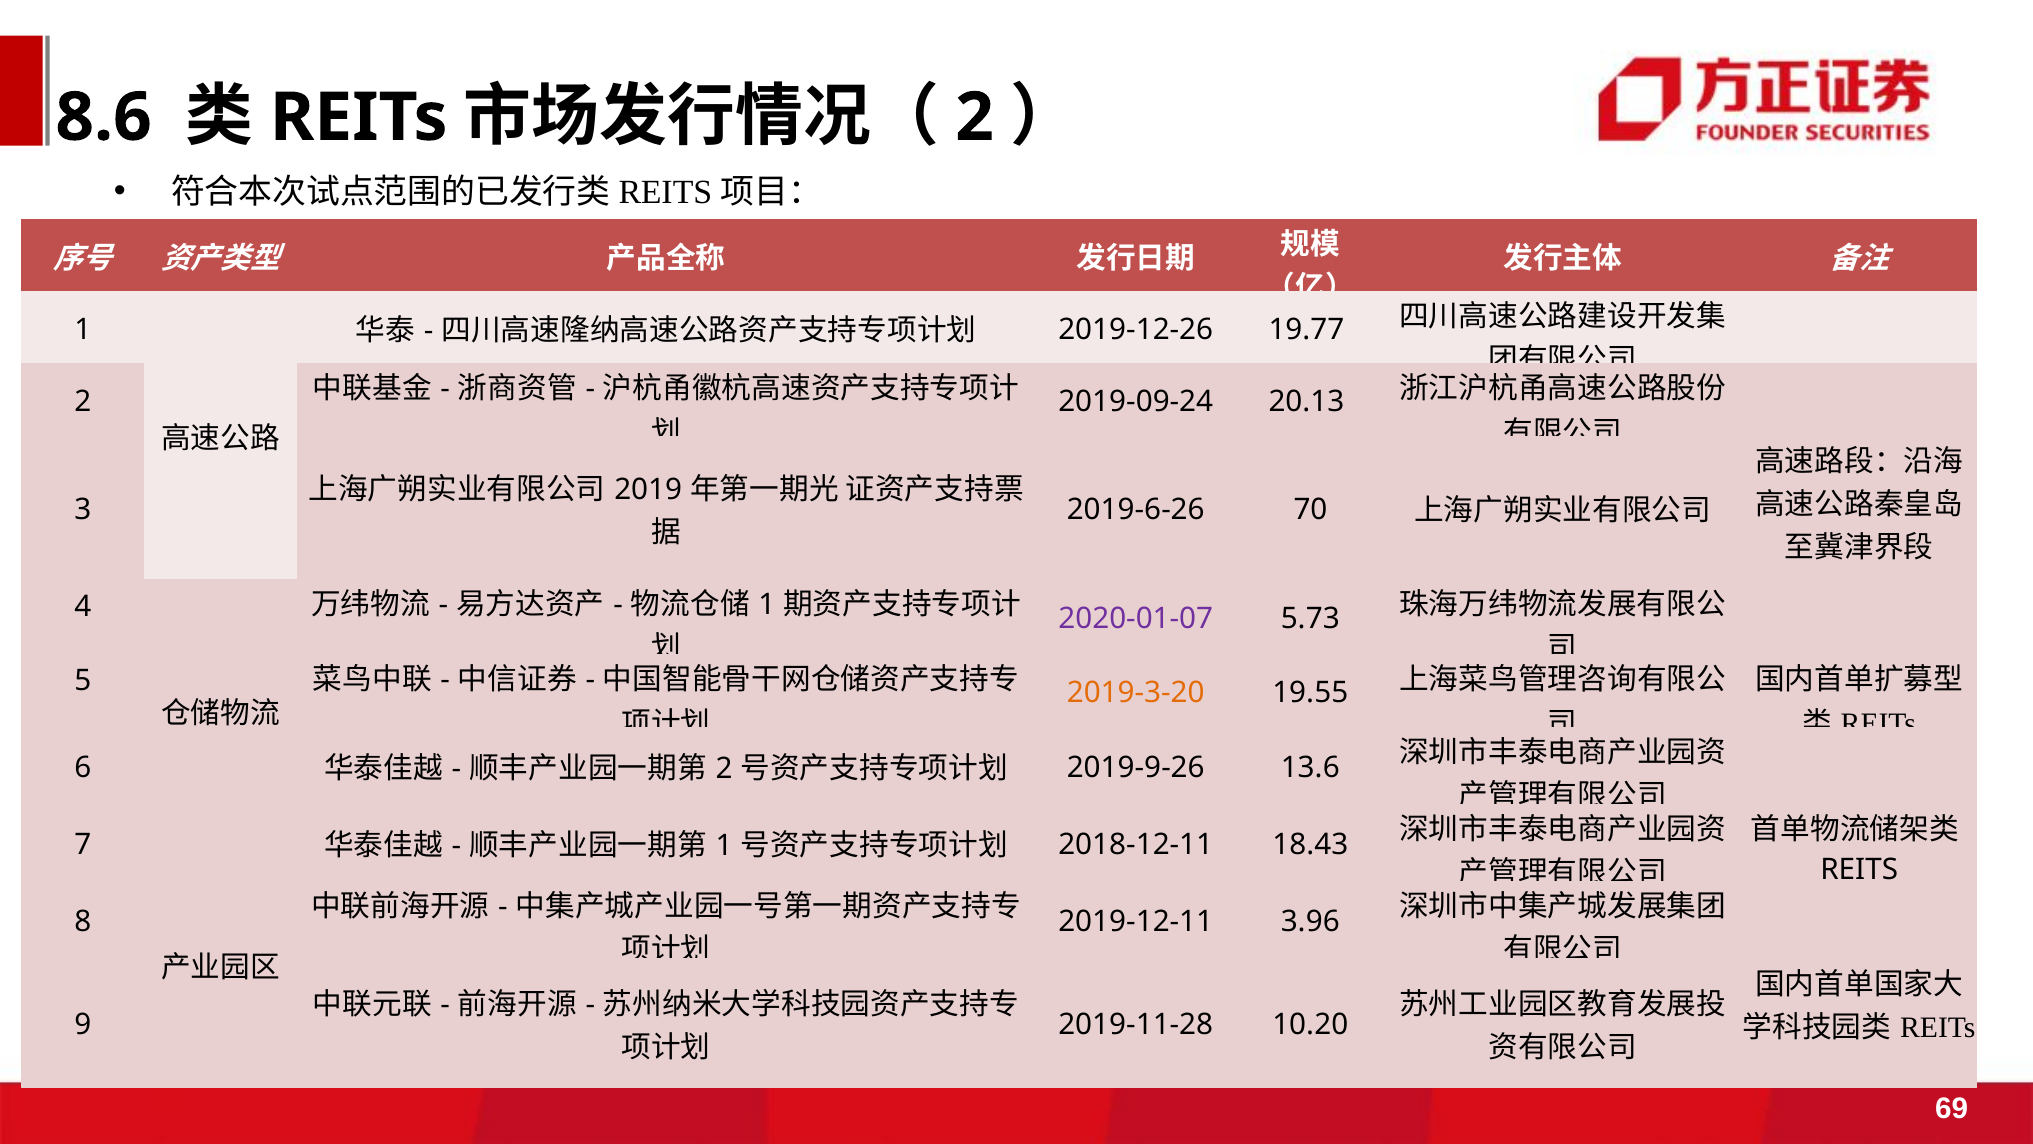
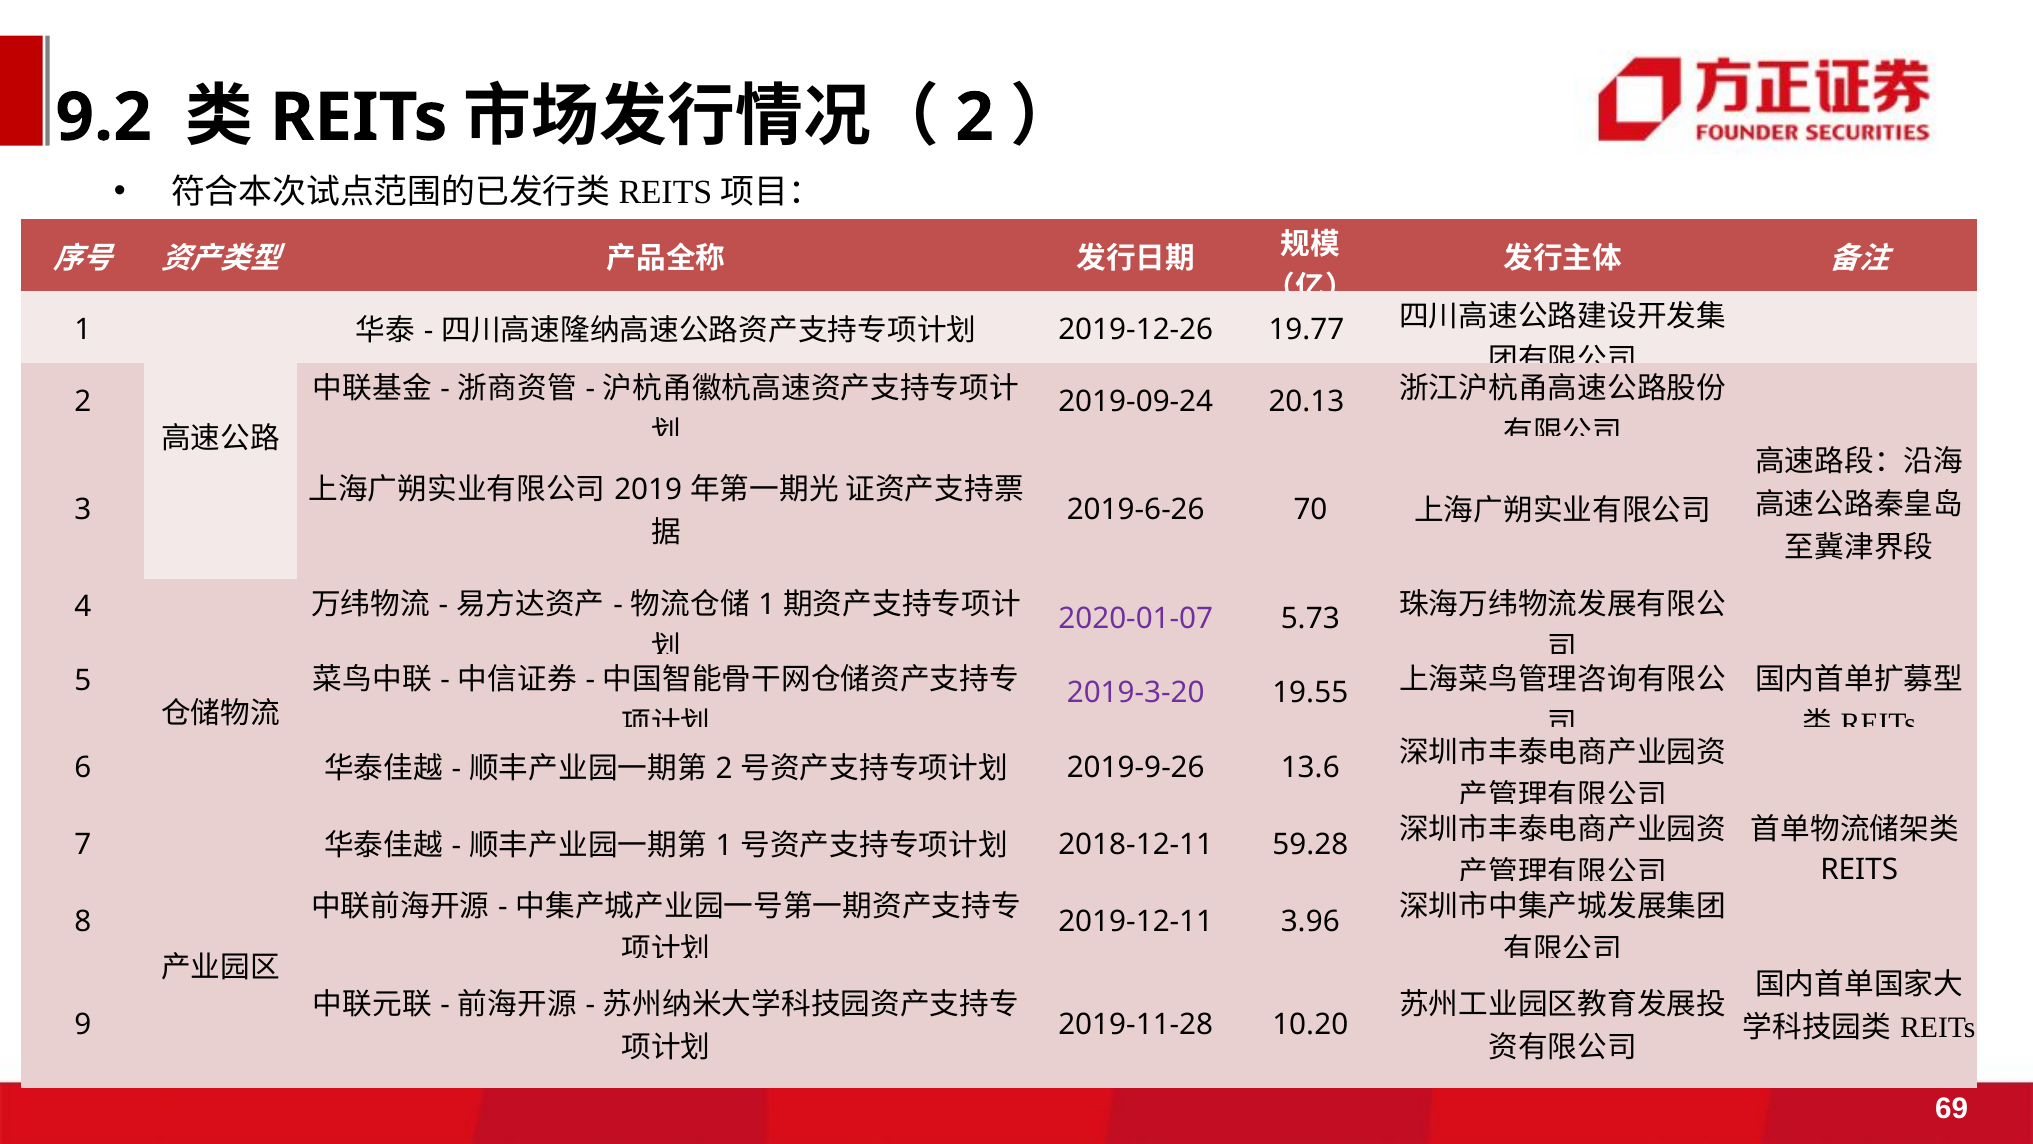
8.6: 8.6 -> 9.2
2019-3-20 colour: orange -> purple
18.43: 18.43 -> 59.28
